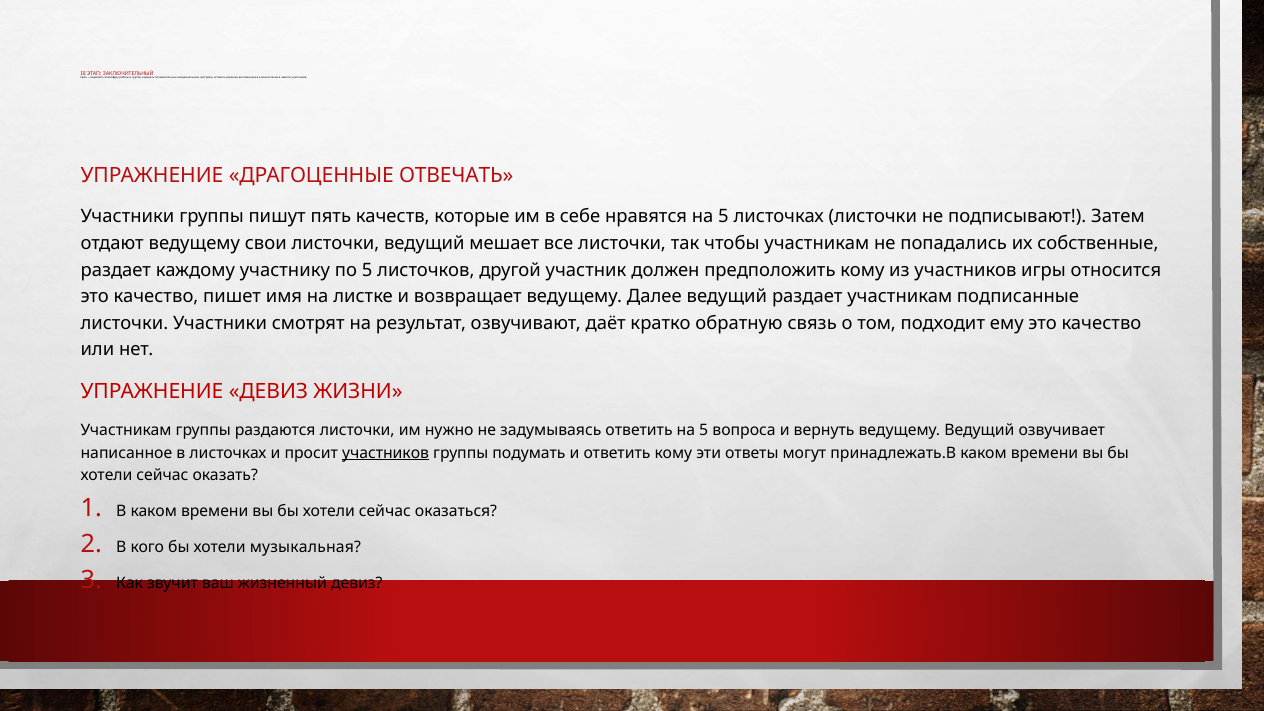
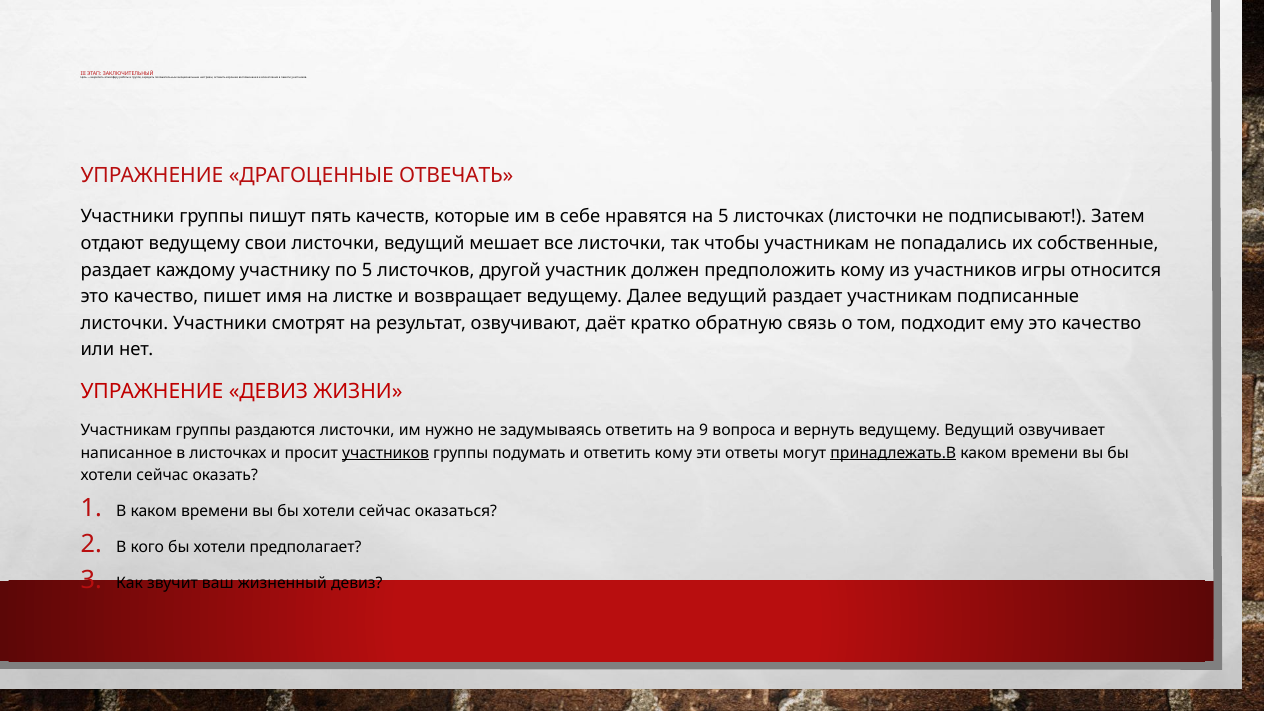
ответить на 5: 5 -> 9
принадлежать.В underline: none -> present
музыкальная: музыкальная -> предполагает
